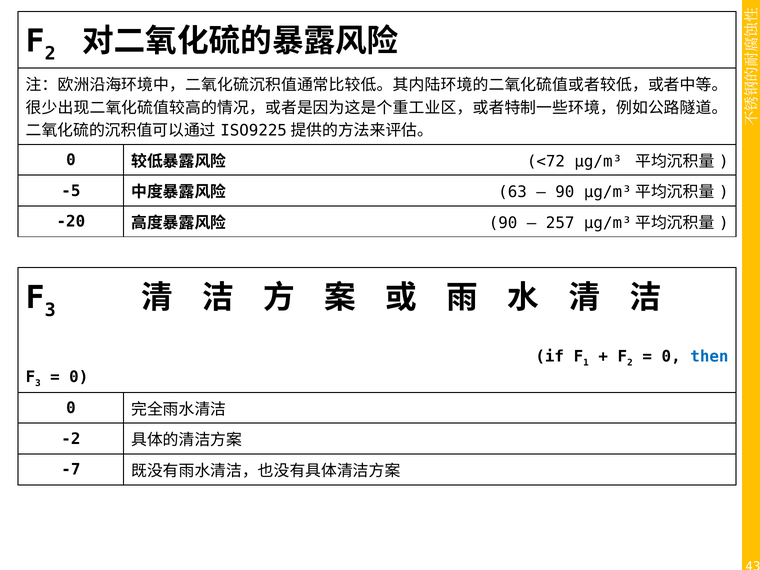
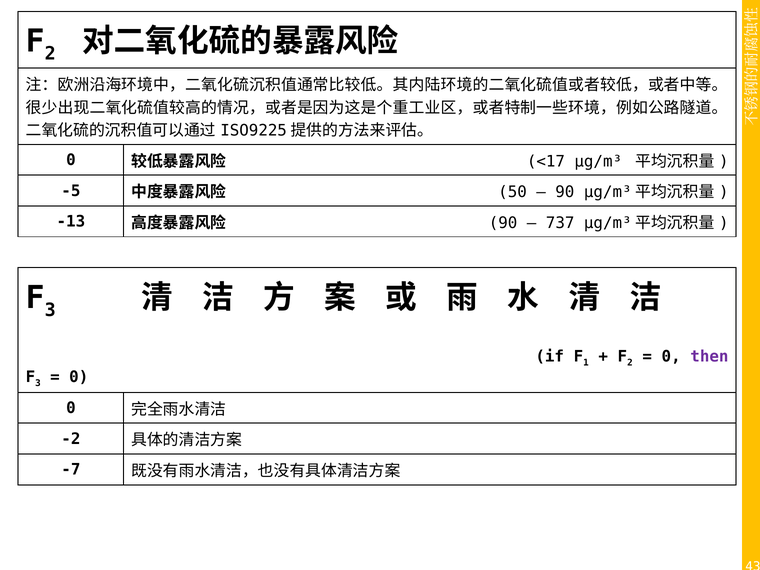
<72: <72 -> <17
63: 63 -> 50
-20: -20 -> -13
257: 257 -> 737
then colour: blue -> purple
